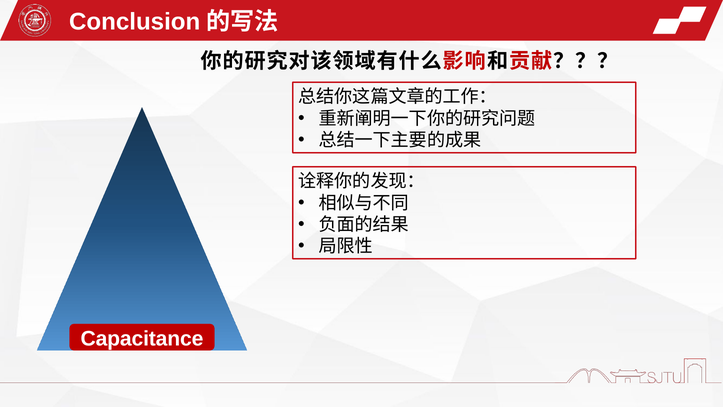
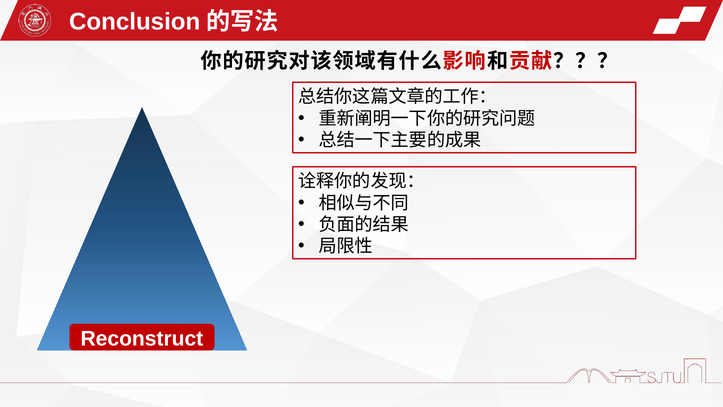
Capacitance: Capacitance -> Reconstruct
